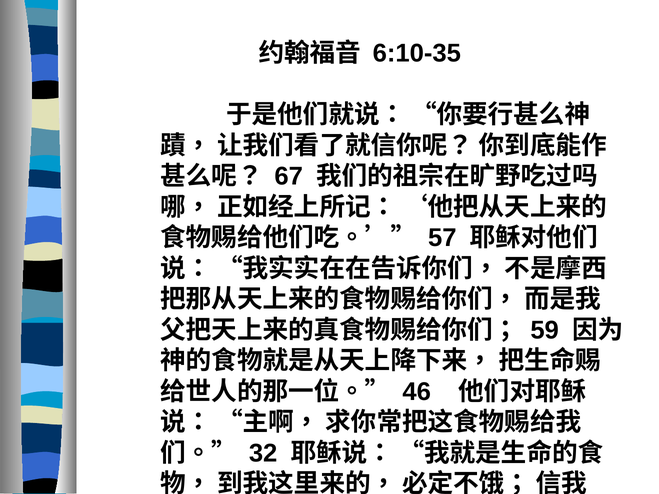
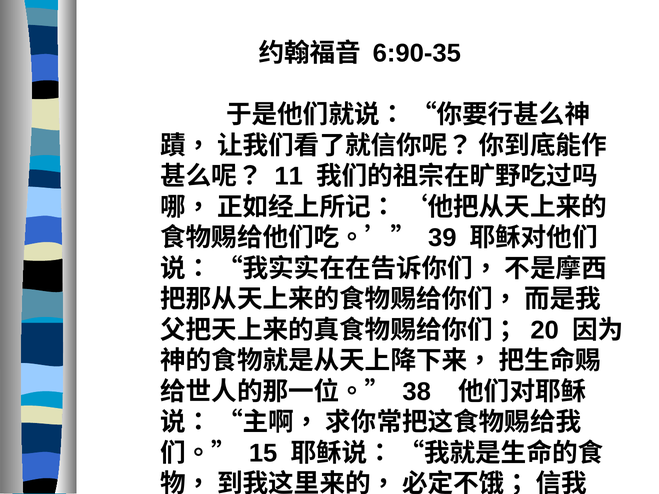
6:10-35: 6:10-35 -> 6:90-35
67: 67 -> 11
57: 57 -> 39
59: 59 -> 20
46: 46 -> 38
32: 32 -> 15
